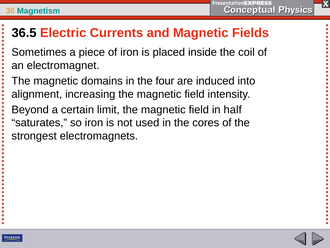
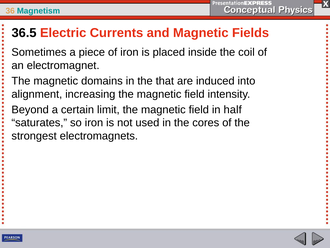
four: four -> that
